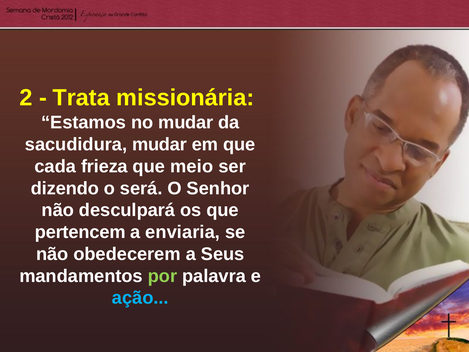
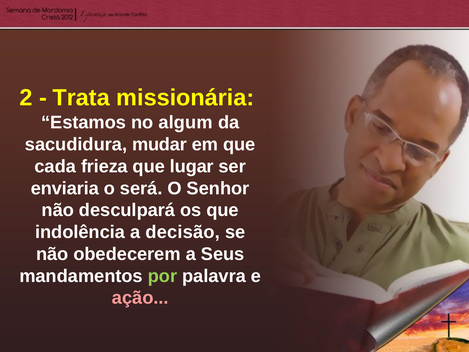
no mudar: mudar -> algum
meio: meio -> lugar
dizendo: dizendo -> enviaria
pertencem: pertencem -> indolência
enviaria: enviaria -> decisão
ação colour: light blue -> pink
